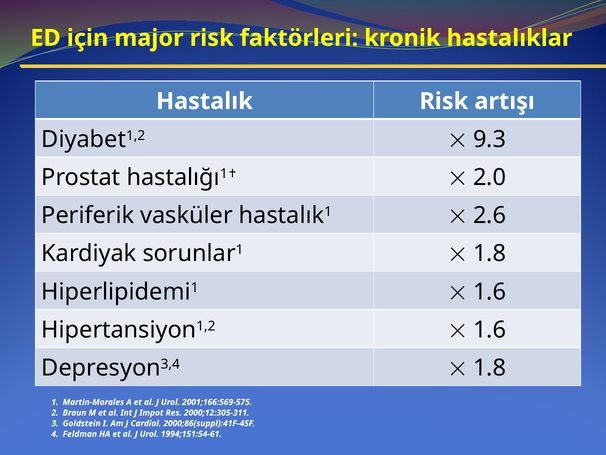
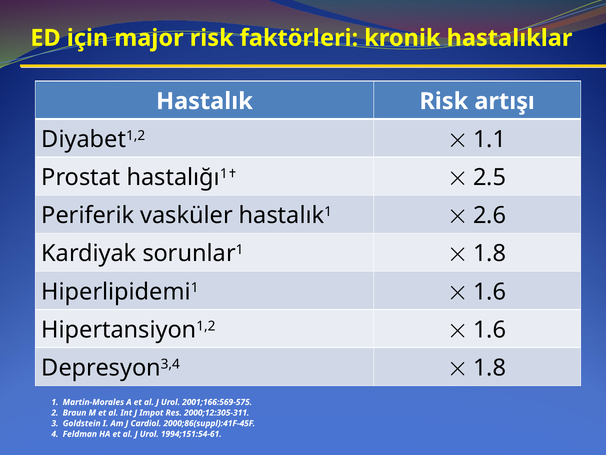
9.3: 9.3 -> 1.1
2.0: 2.0 -> 2.5
